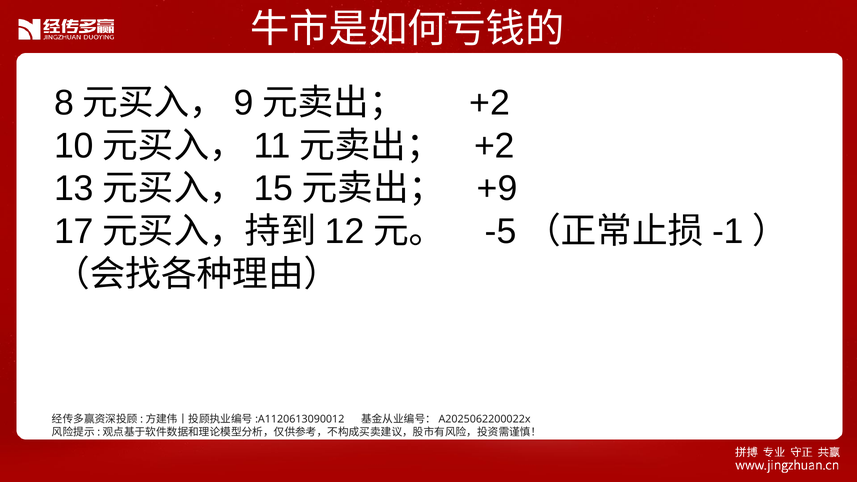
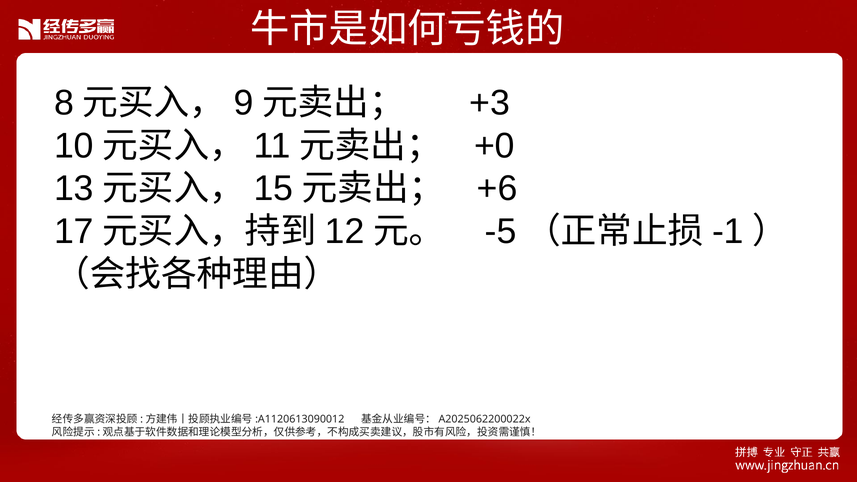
+2 at (490, 103): +2 -> +3
+2 at (495, 146): +2 -> +0
+9: +9 -> +6
